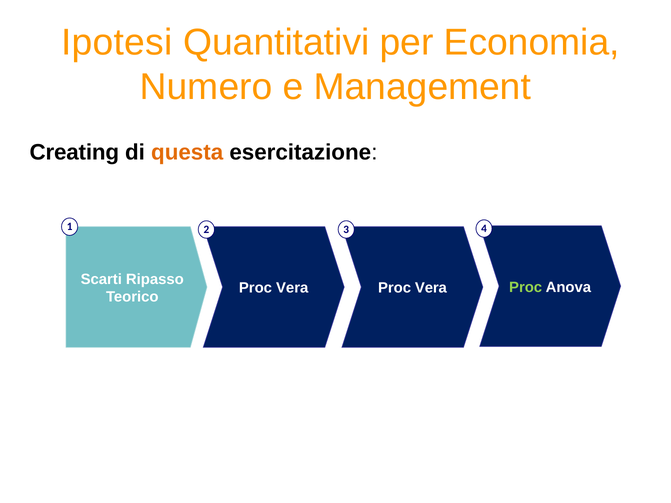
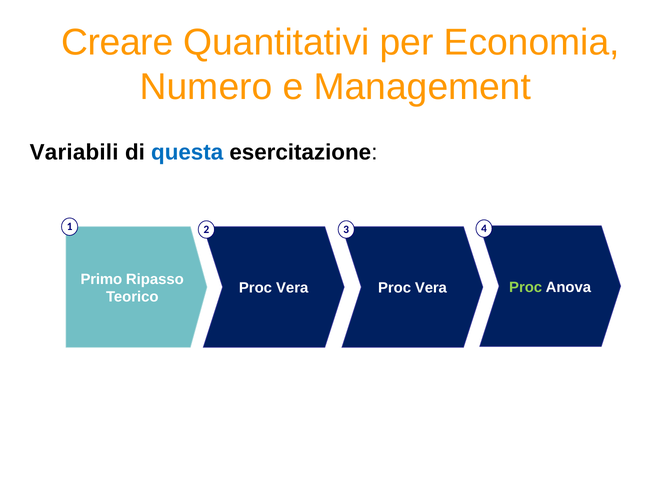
Ipotesi: Ipotesi -> Creare
Creating: Creating -> Variabili
questa colour: orange -> blue
Scarti: Scarti -> Primo
